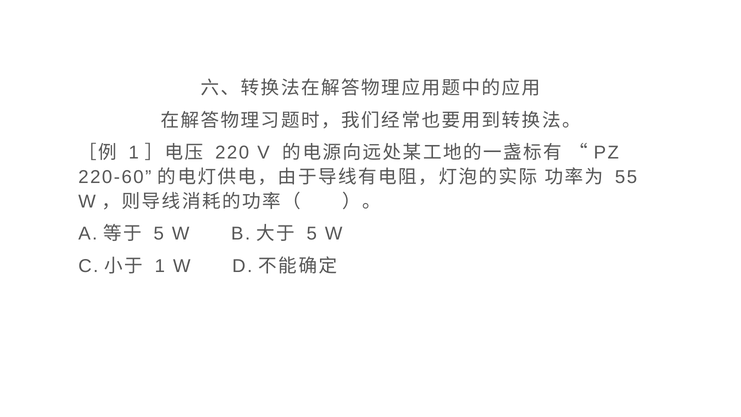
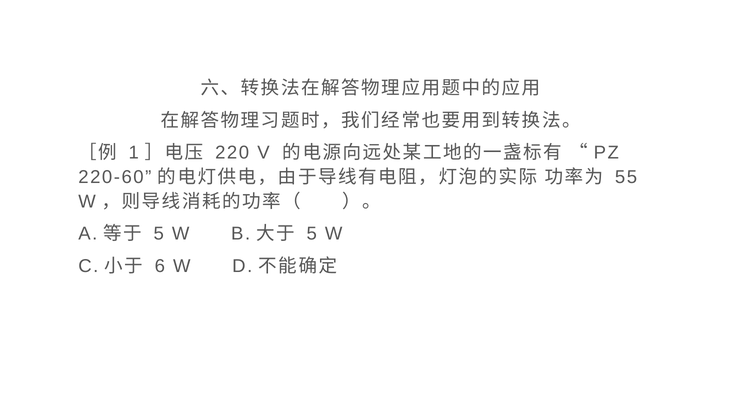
1 at (160, 266): 1 -> 6
